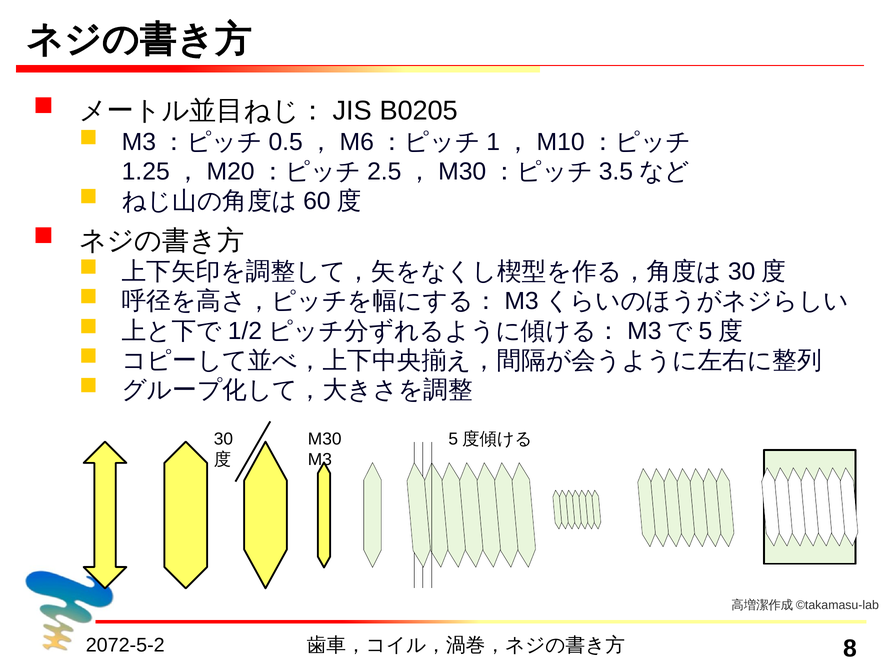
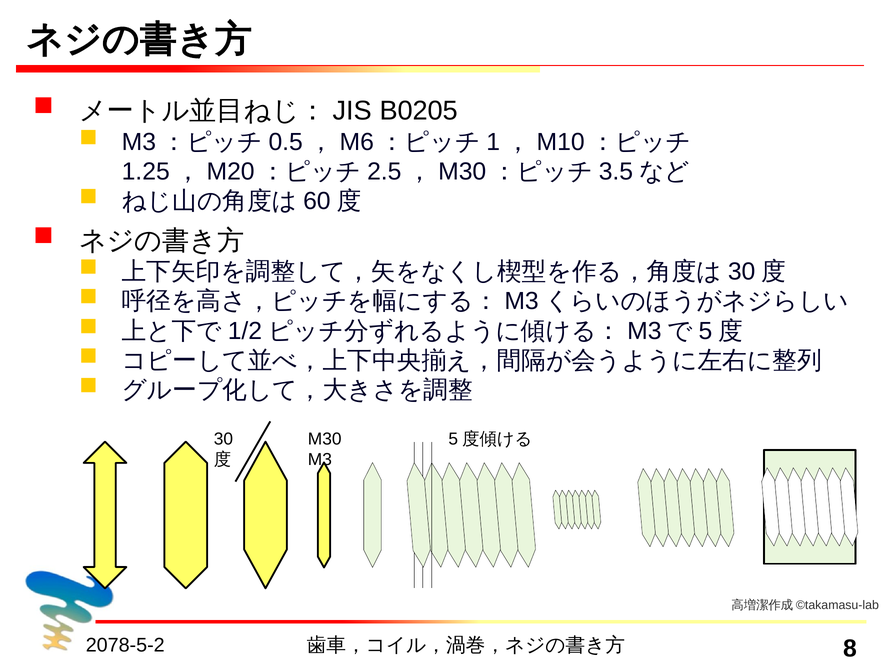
2072-5-2: 2072-5-2 -> 2078-5-2
